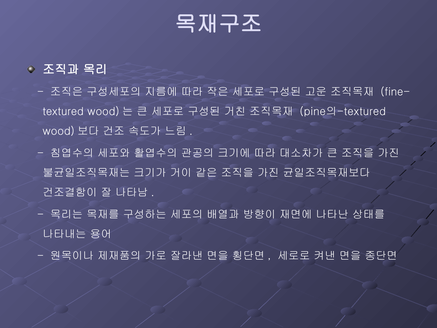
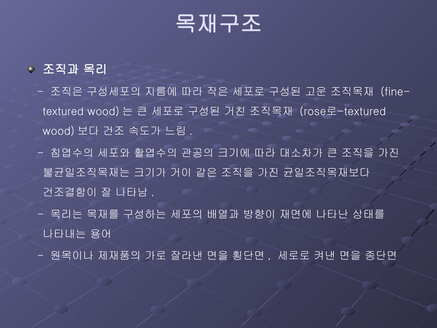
pine의-textured: pine의-textured -> rose로-textured
